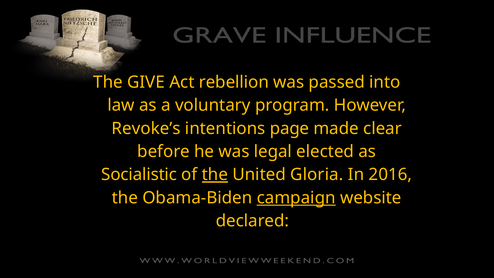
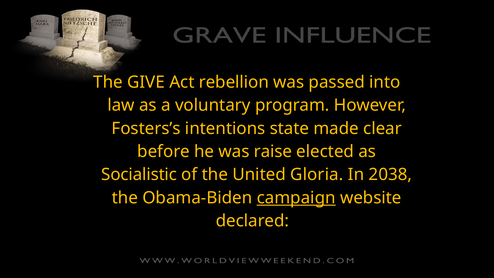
Revoke’s: Revoke’s -> Fosters’s
page: page -> state
legal: legal -> raise
the at (215, 175) underline: present -> none
2016: 2016 -> 2038
